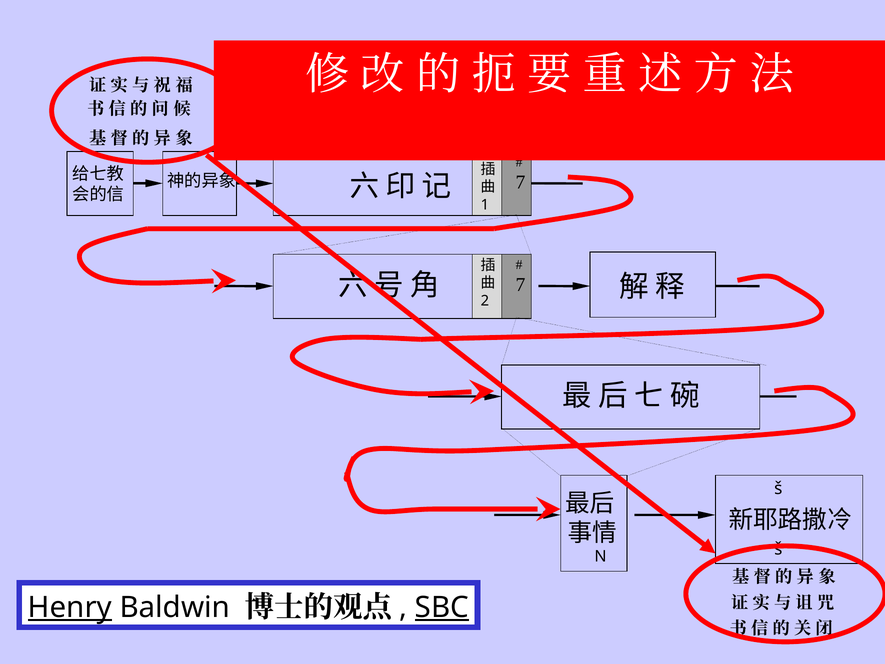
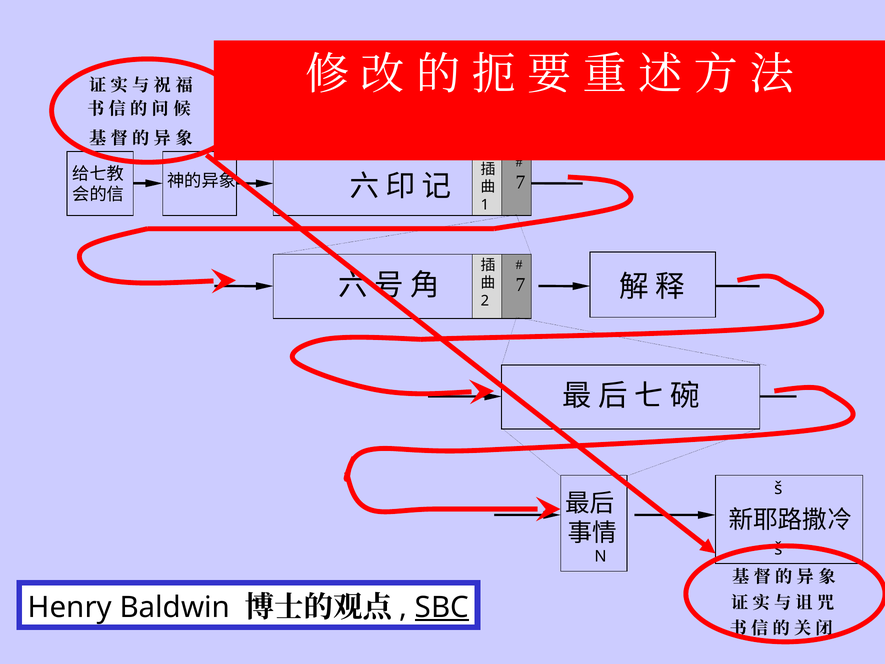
Henry underline: present -> none
